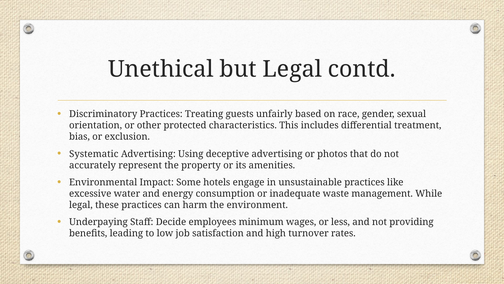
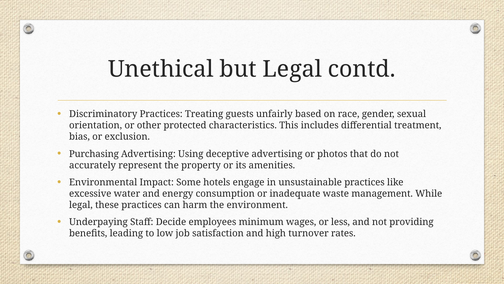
Systematic: Systematic -> Purchasing
